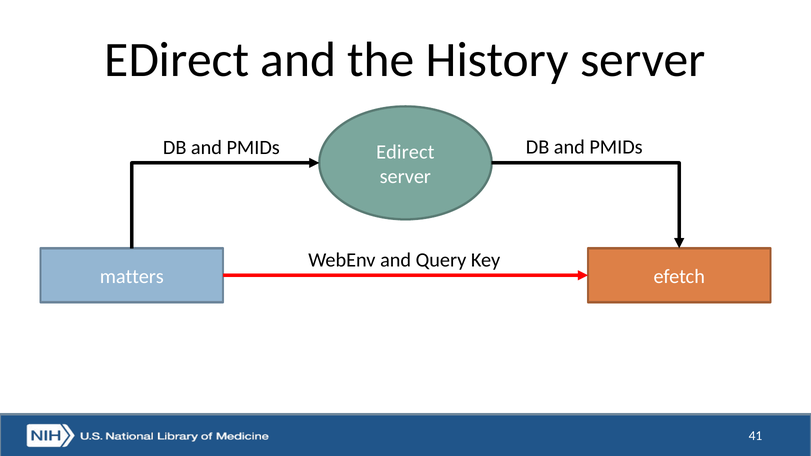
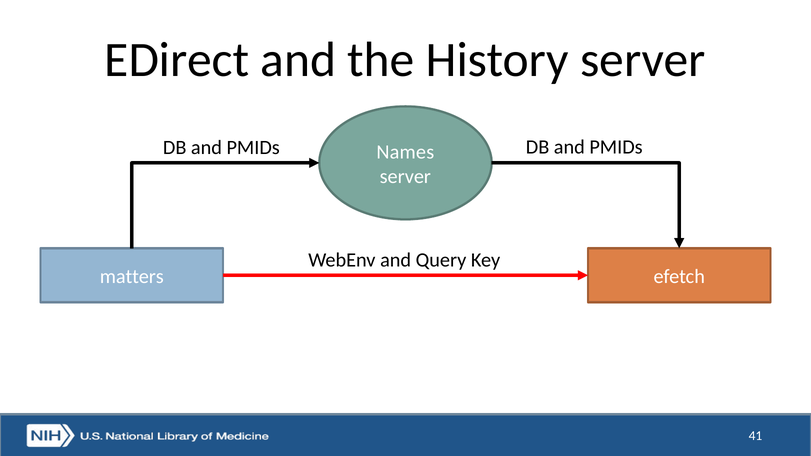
Edirect at (405, 152): Edirect -> Names
